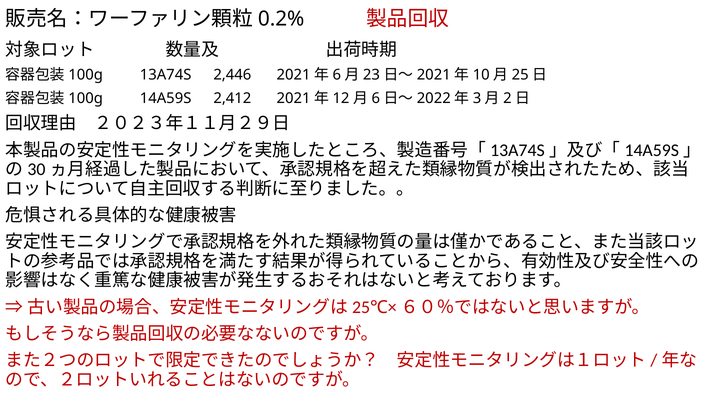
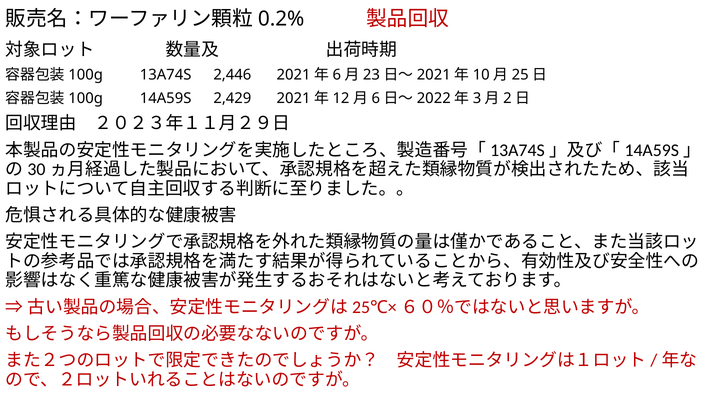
2,412: 2,412 -> 2,429
